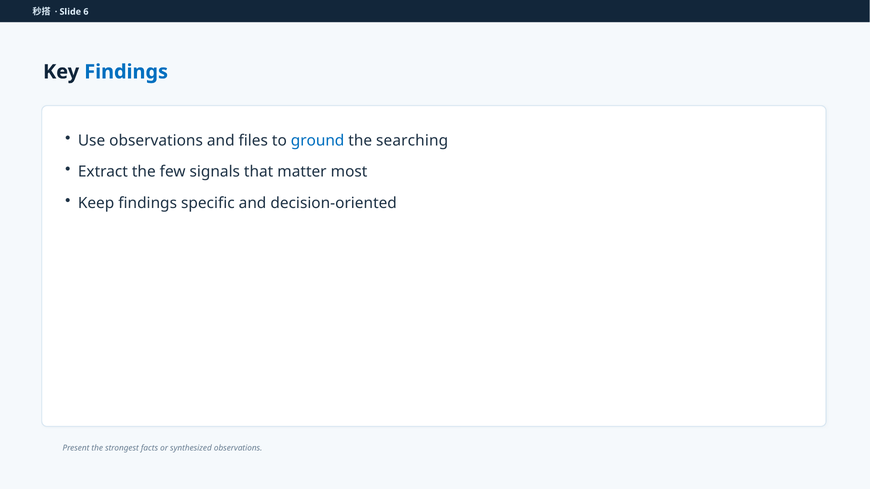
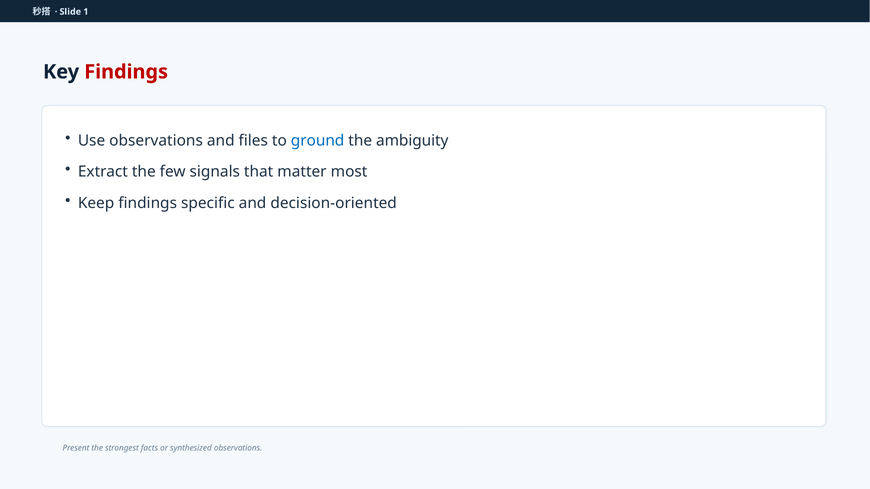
6: 6 -> 1
Findings at (126, 72) colour: blue -> red
searching: searching -> ambiguity
